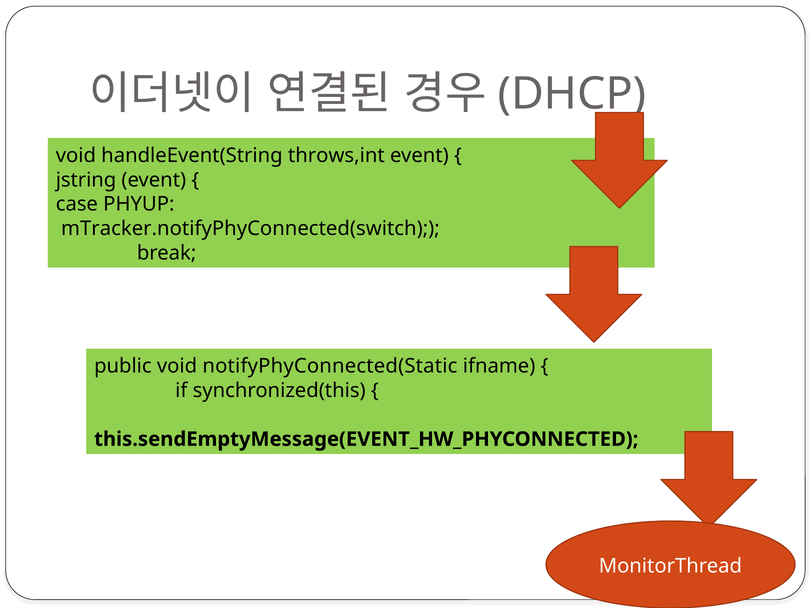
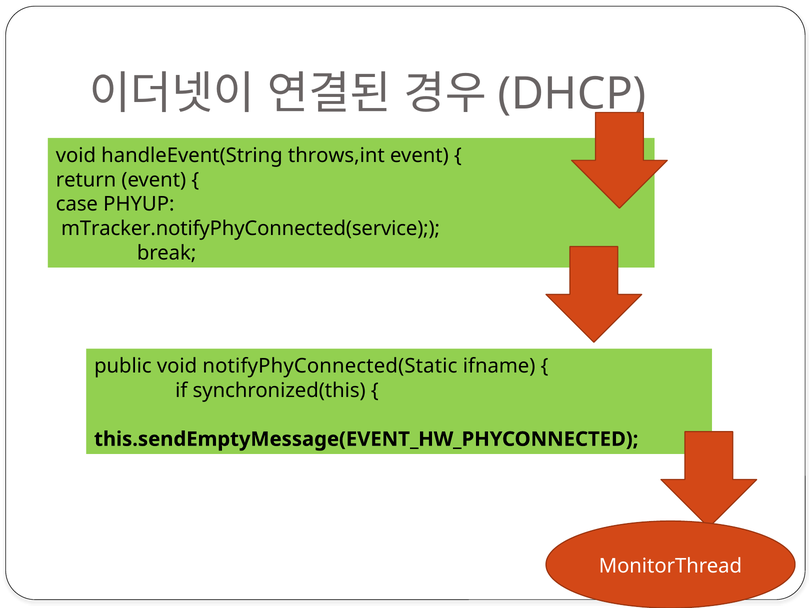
jstring: jstring -> return
mTracker.notifyPhyConnected(switch: mTracker.notifyPhyConnected(switch -> mTracker.notifyPhyConnected(service
